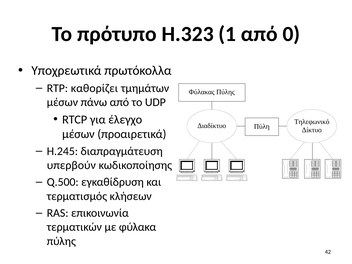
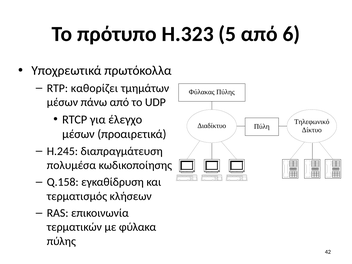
1: 1 -> 5
0: 0 -> 6
υπερβούν: υπερβούν -> πολυμέσα
Q.500: Q.500 -> Q.158
